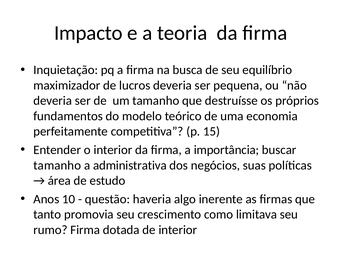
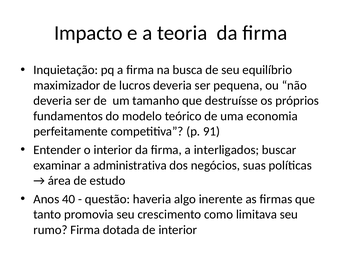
15: 15 -> 91
importância: importância -> interligados
tamanho at (57, 166): tamanho -> examinar
10: 10 -> 40
